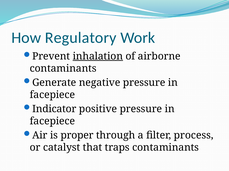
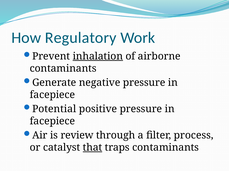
Indicator: Indicator -> Potential
proper: proper -> review
that underline: none -> present
